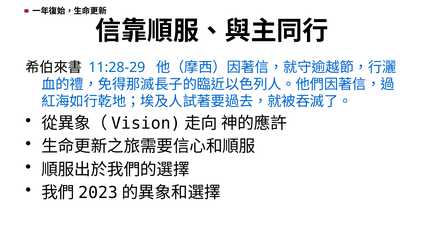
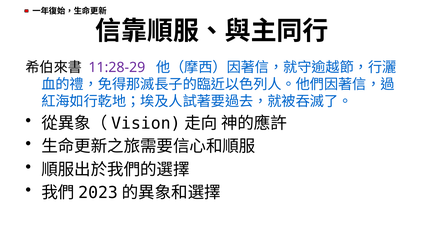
11:28-29 colour: blue -> purple
